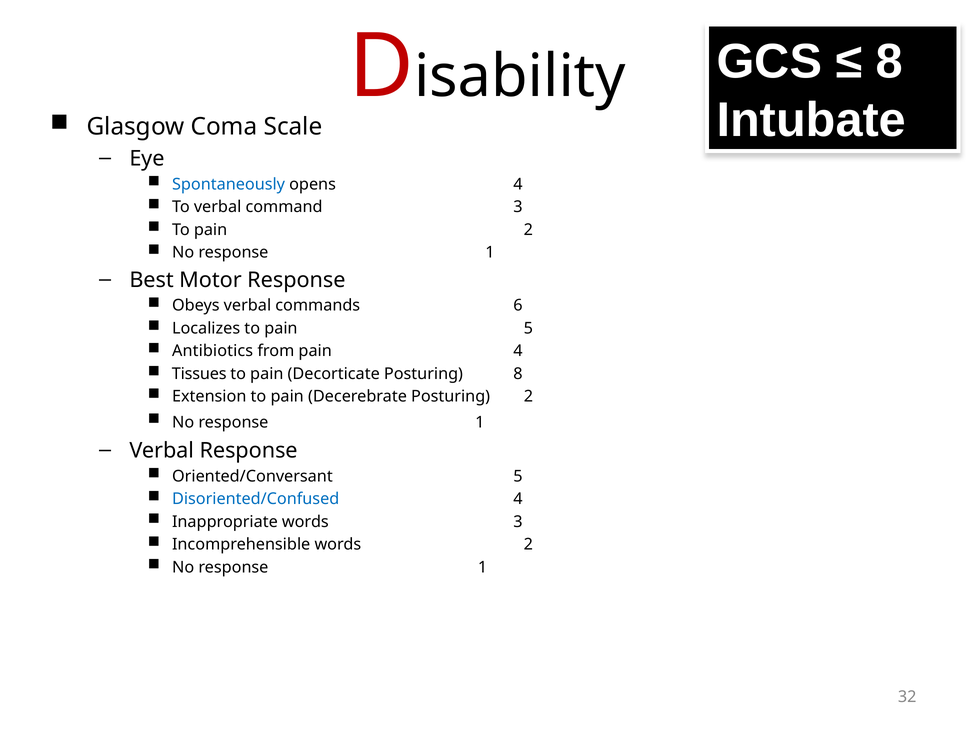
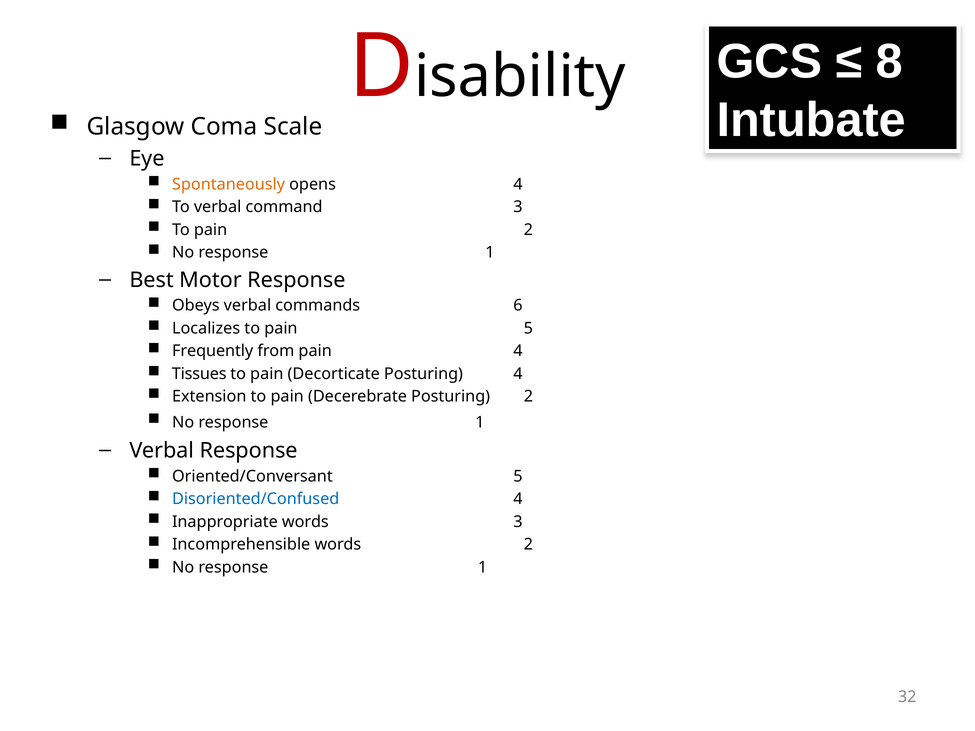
Spontaneously colour: blue -> orange
Antibiotics: Antibiotics -> Frequently
Posturing 8: 8 -> 4
